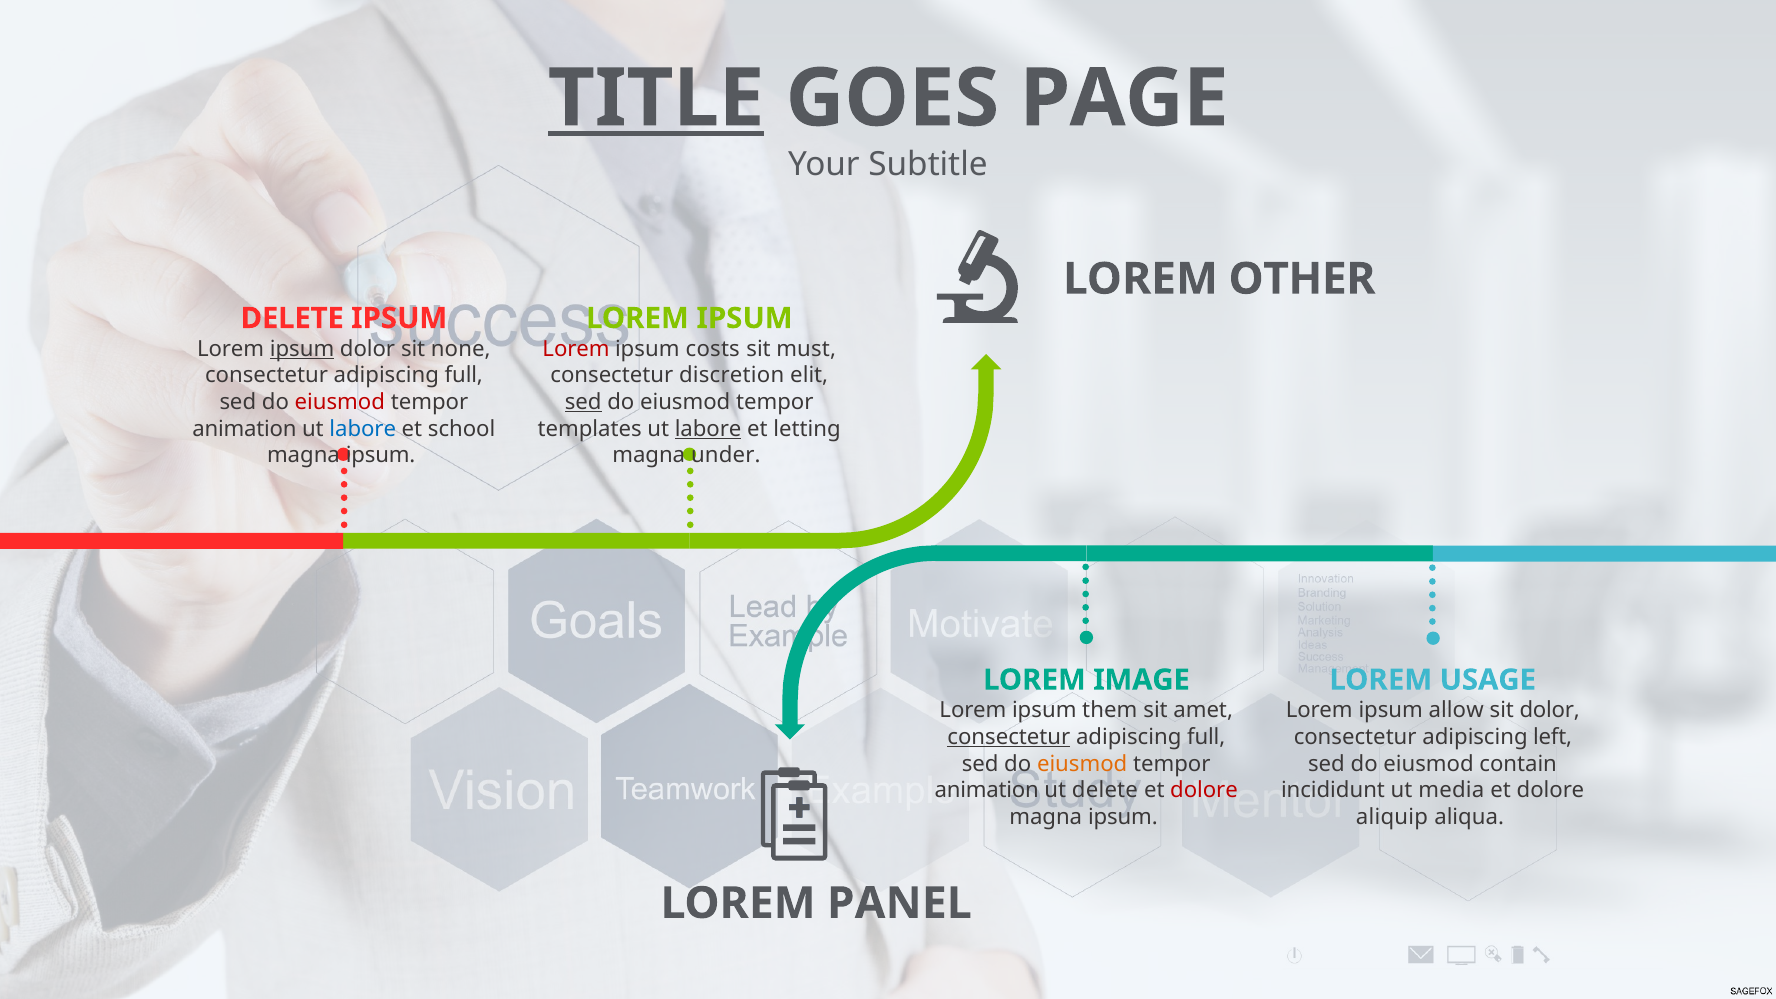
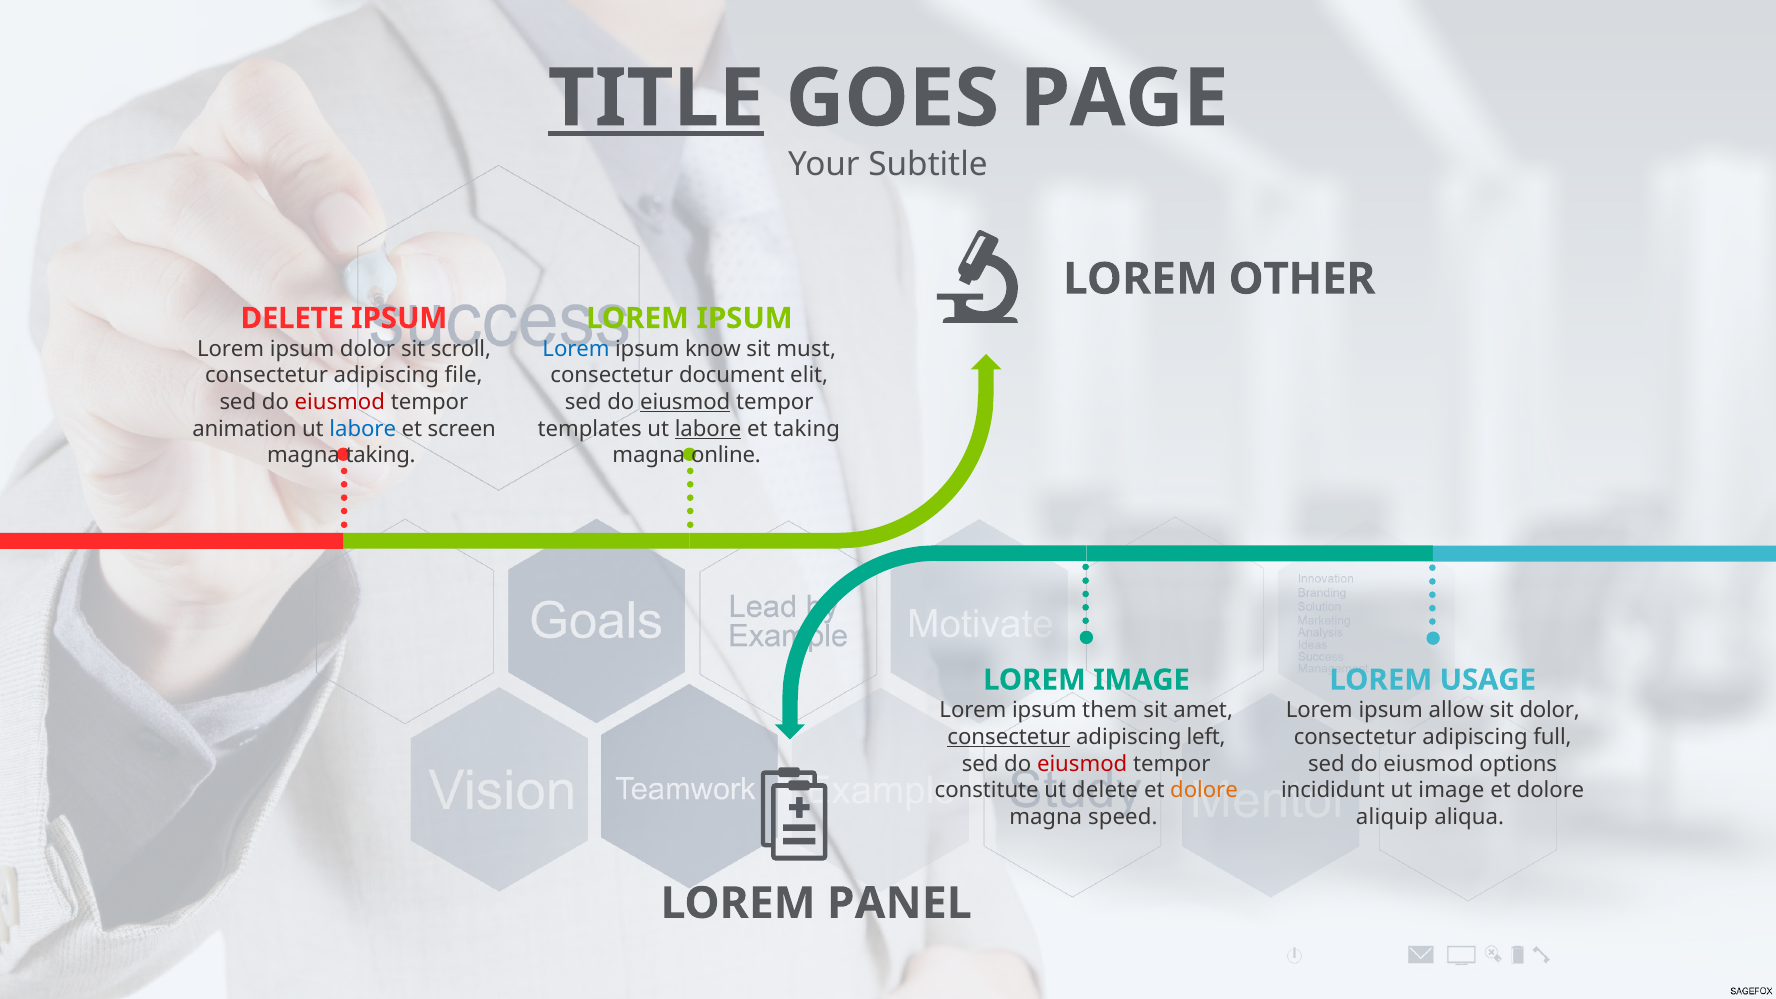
ipsum at (302, 349) underline: present -> none
none: none -> scroll
Lorem at (576, 349) colour: red -> blue
costs: costs -> know
full at (464, 375): full -> file
discretion: discretion -> document
sed at (583, 402) underline: present -> none
eiusmod at (685, 402) underline: none -> present
school: school -> screen
et letting: letting -> taking
ipsum at (381, 455): ipsum -> taking
under: under -> online
full at (1206, 737): full -> left
left: left -> full
eiusmod at (1082, 764) colour: orange -> red
contain: contain -> options
animation at (987, 790): animation -> constitute
dolore at (1204, 790) colour: red -> orange
ut media: media -> image
ipsum at (1123, 817): ipsum -> speed
